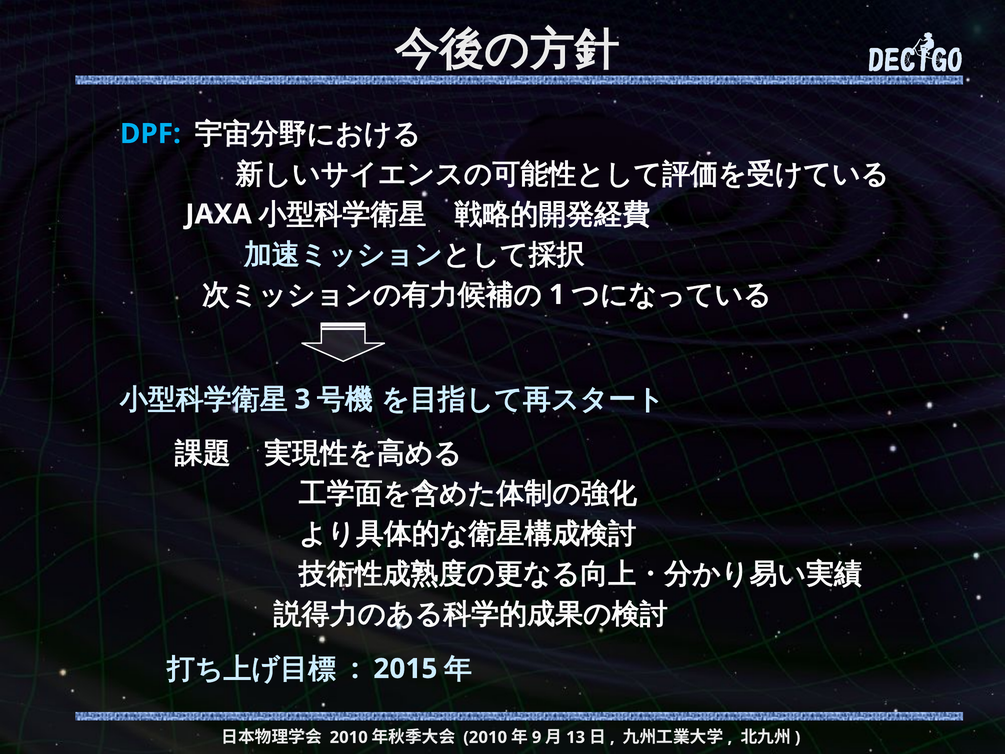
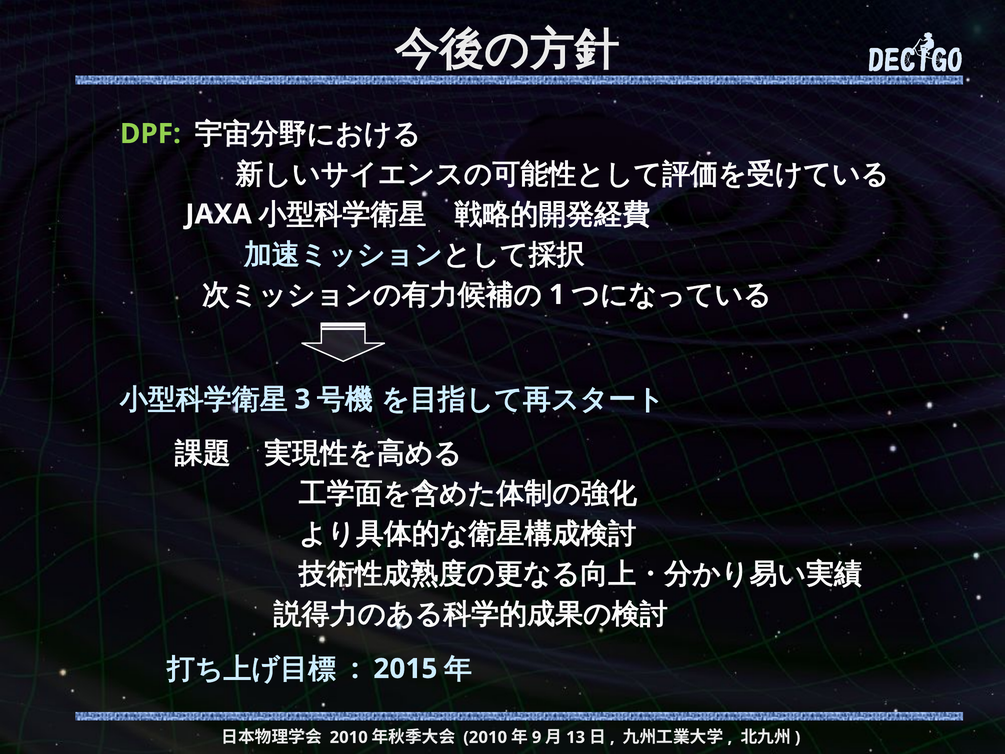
DPF colour: light blue -> light green
